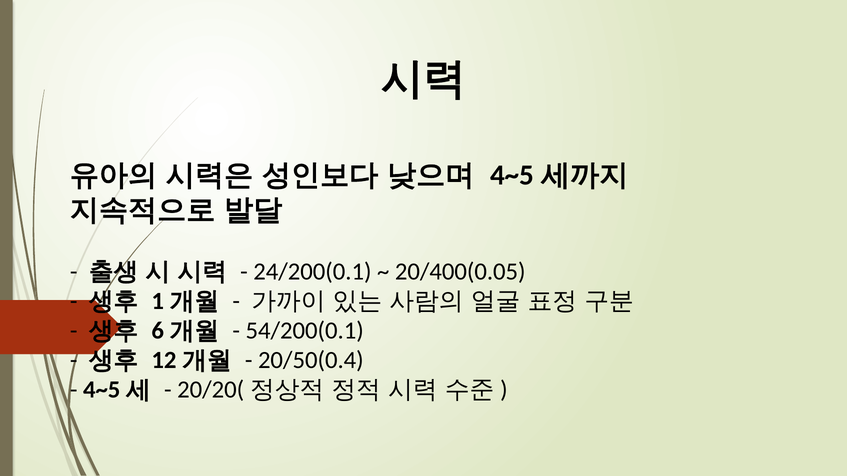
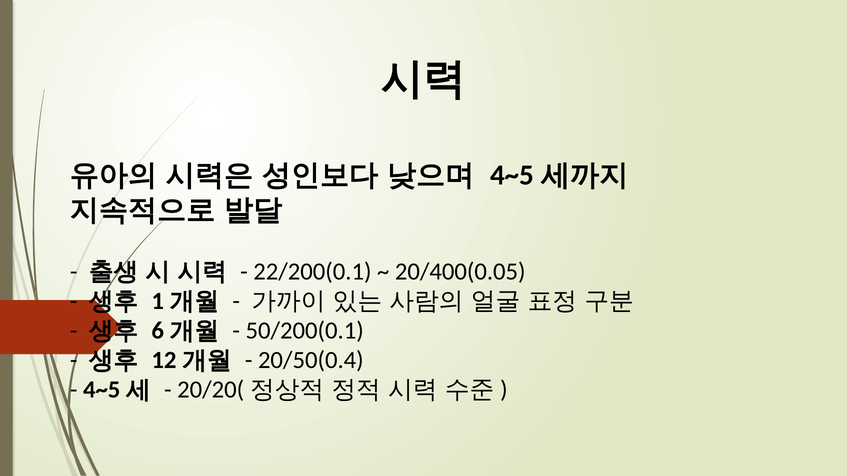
24/200(0.1: 24/200(0.1 -> 22/200(0.1
54/200(0.1: 54/200(0.1 -> 50/200(0.1
